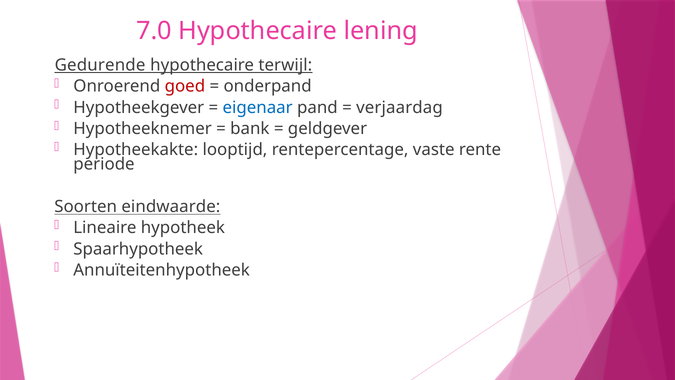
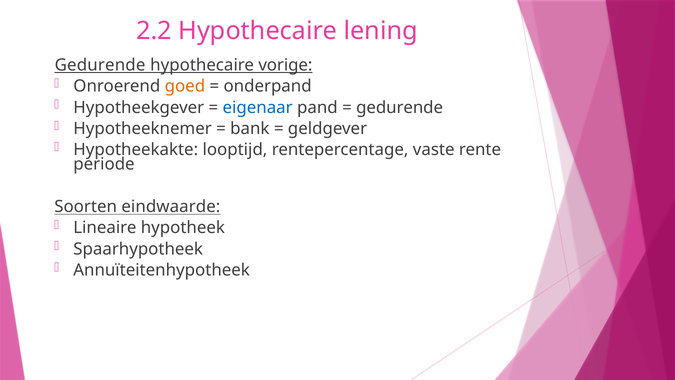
7.0: 7.0 -> 2.2
terwijl: terwijl -> vorige
goed colour: red -> orange
verjaardag at (399, 107): verjaardag -> gedurende
